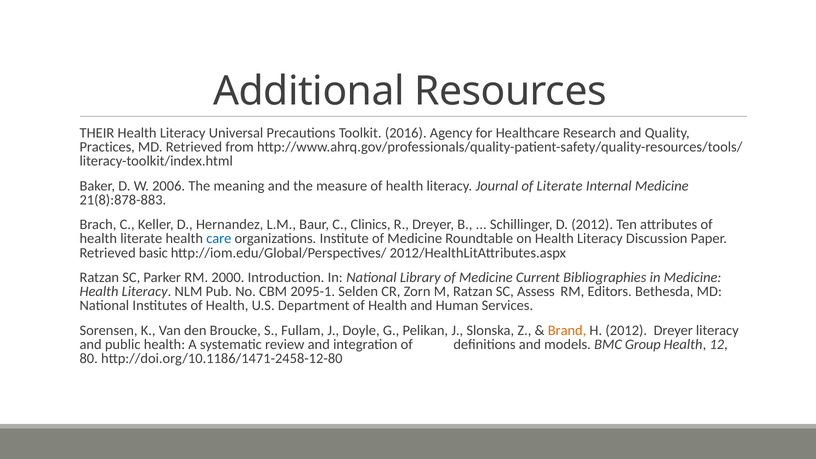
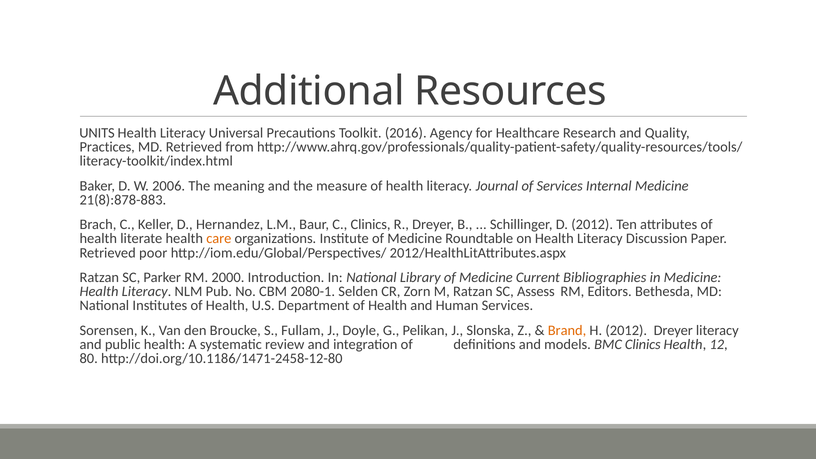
THEIR: THEIR -> UNITS
of Literate: Literate -> Services
care colour: blue -> orange
basic: basic -> poor
2095-1: 2095-1 -> 2080-1
BMC Group: Group -> Clinics
